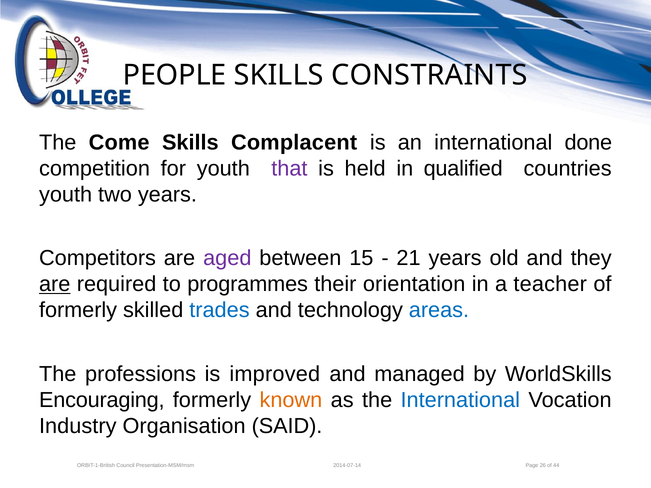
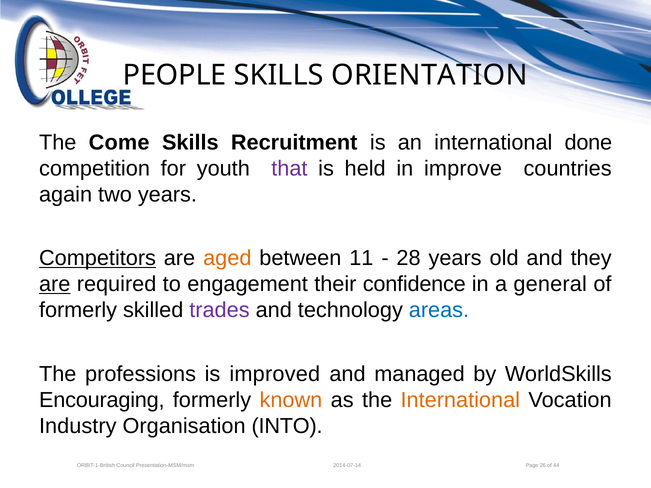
CONSTRAINTS: CONSTRAINTS -> ORIENTATION
Complacent: Complacent -> Recruitment
qualified: qualified -> improve
youth at (66, 195): youth -> again
Competitors underline: none -> present
aged colour: purple -> orange
15: 15 -> 11
21: 21 -> 28
programmes: programmes -> engagement
orientation: orientation -> confidence
teacher: teacher -> general
trades colour: blue -> purple
International at (460, 400) colour: blue -> orange
SAID: SAID -> INTO
